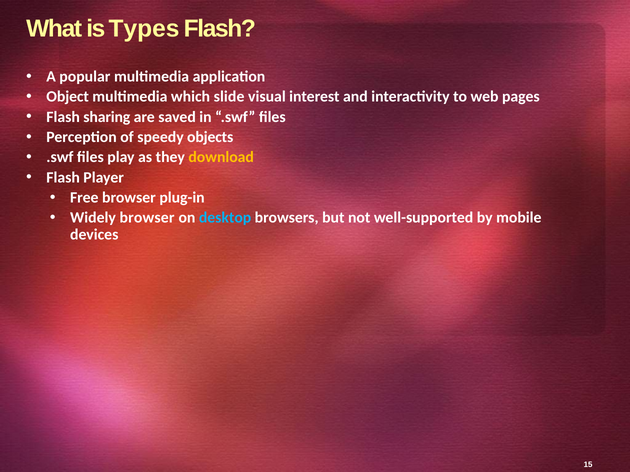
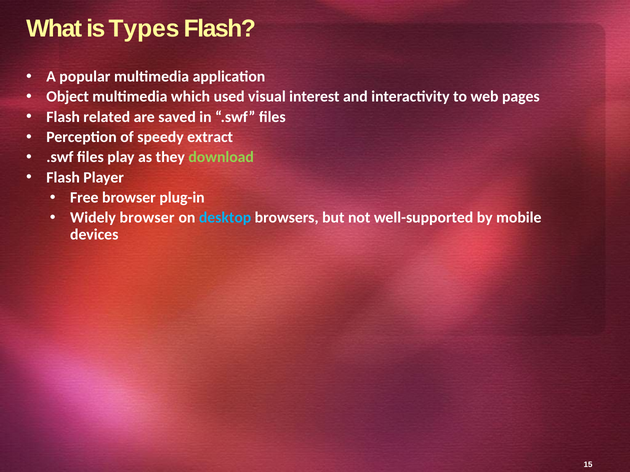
slide: slide -> used
sharing: sharing -> related
objects: objects -> extract
download colour: yellow -> light green
